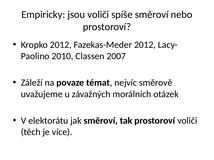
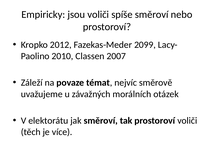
Fazekas-Meder 2012: 2012 -> 2099
